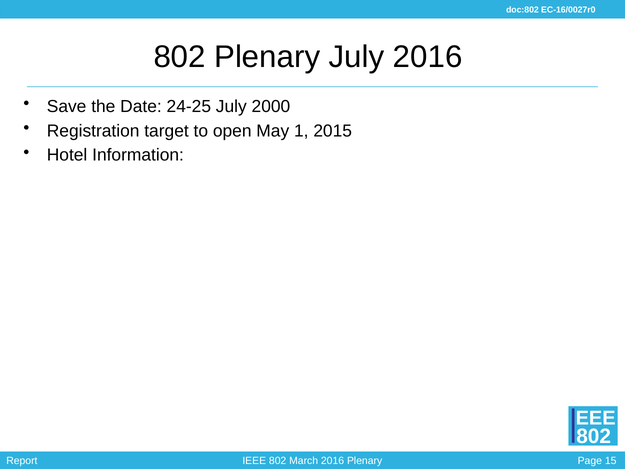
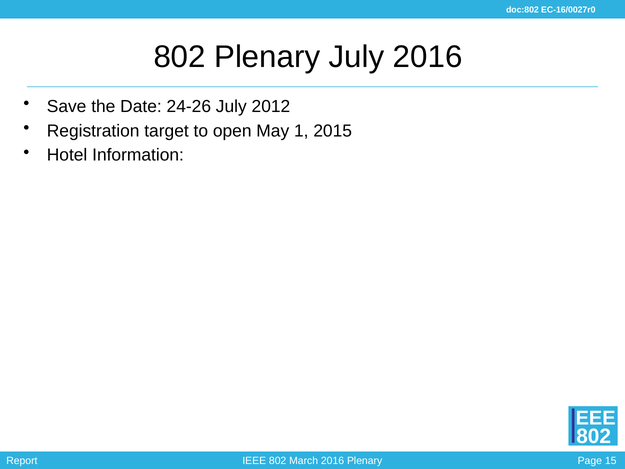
24-25: 24-25 -> 24-26
2000: 2000 -> 2012
